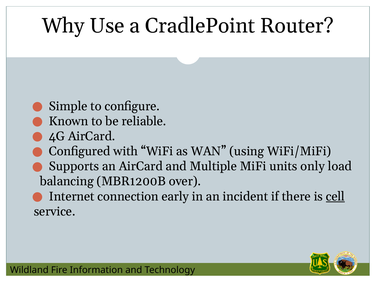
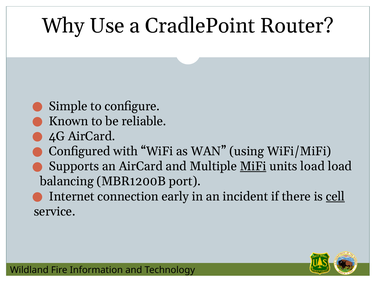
MiFi underline: none -> present
units only: only -> load
over: over -> port
